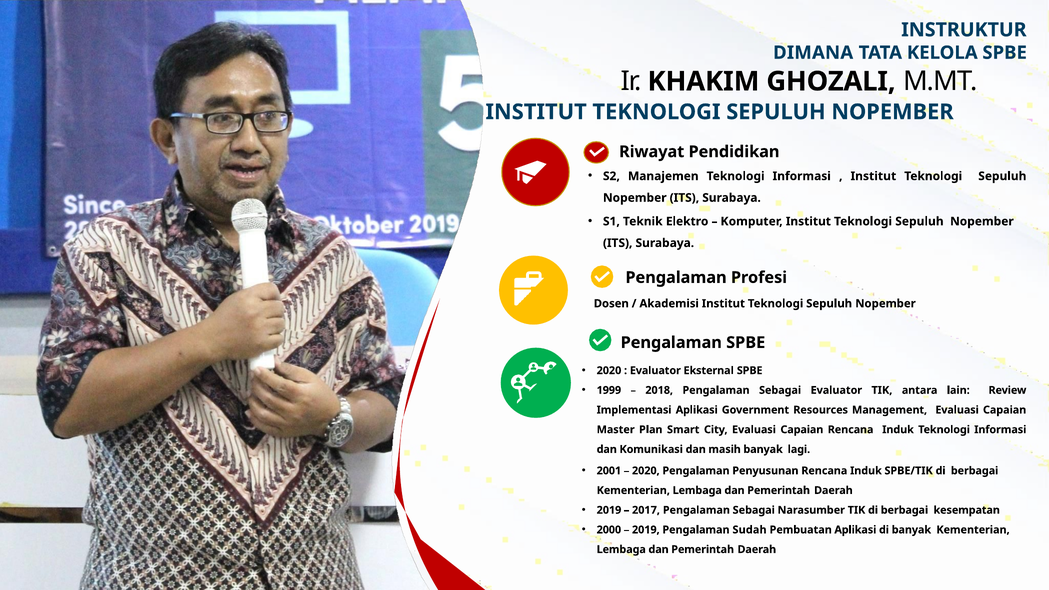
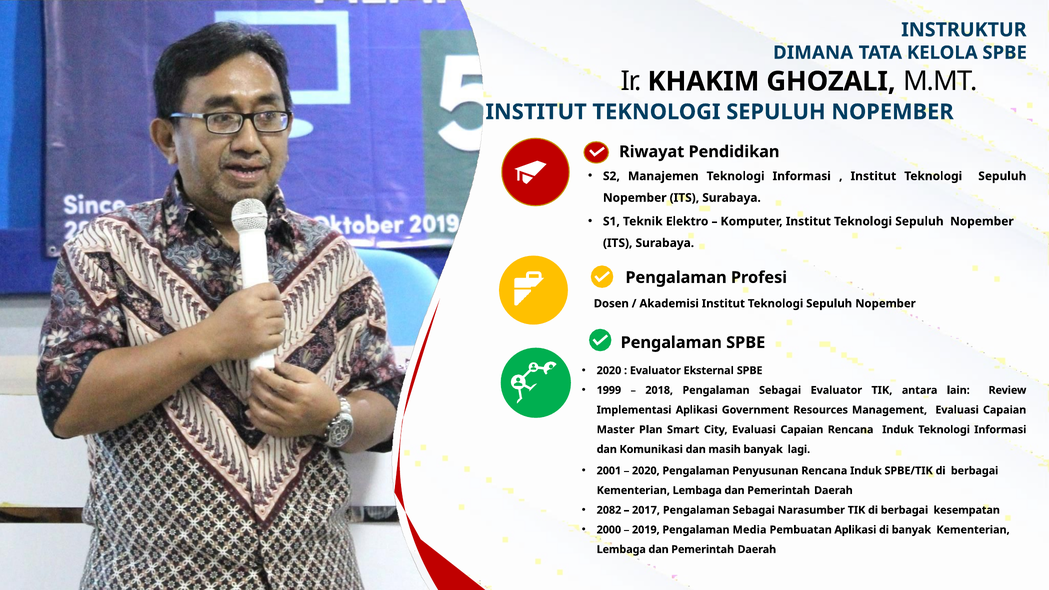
2019 at (609, 510): 2019 -> 2082
Sudah: Sudah -> Media
